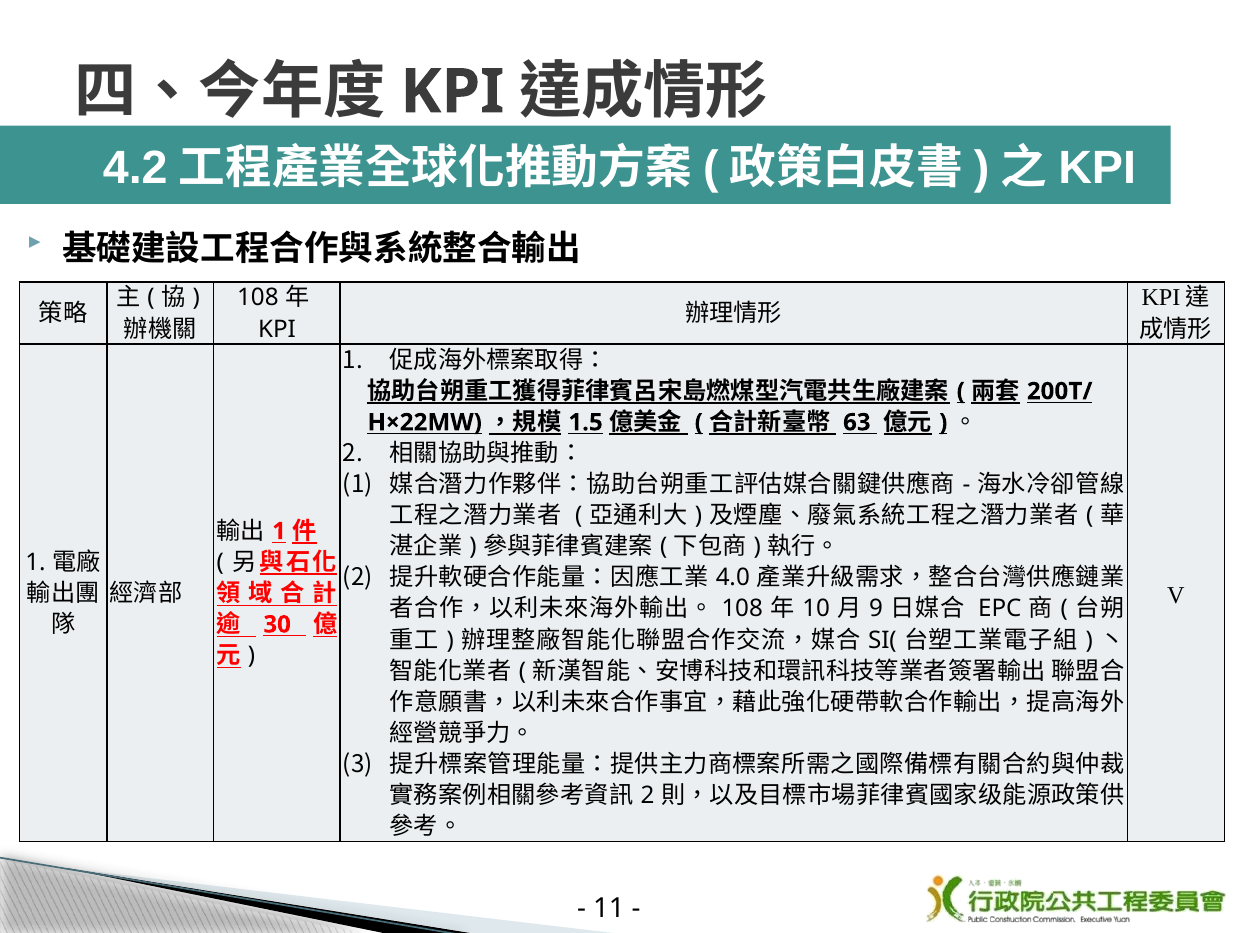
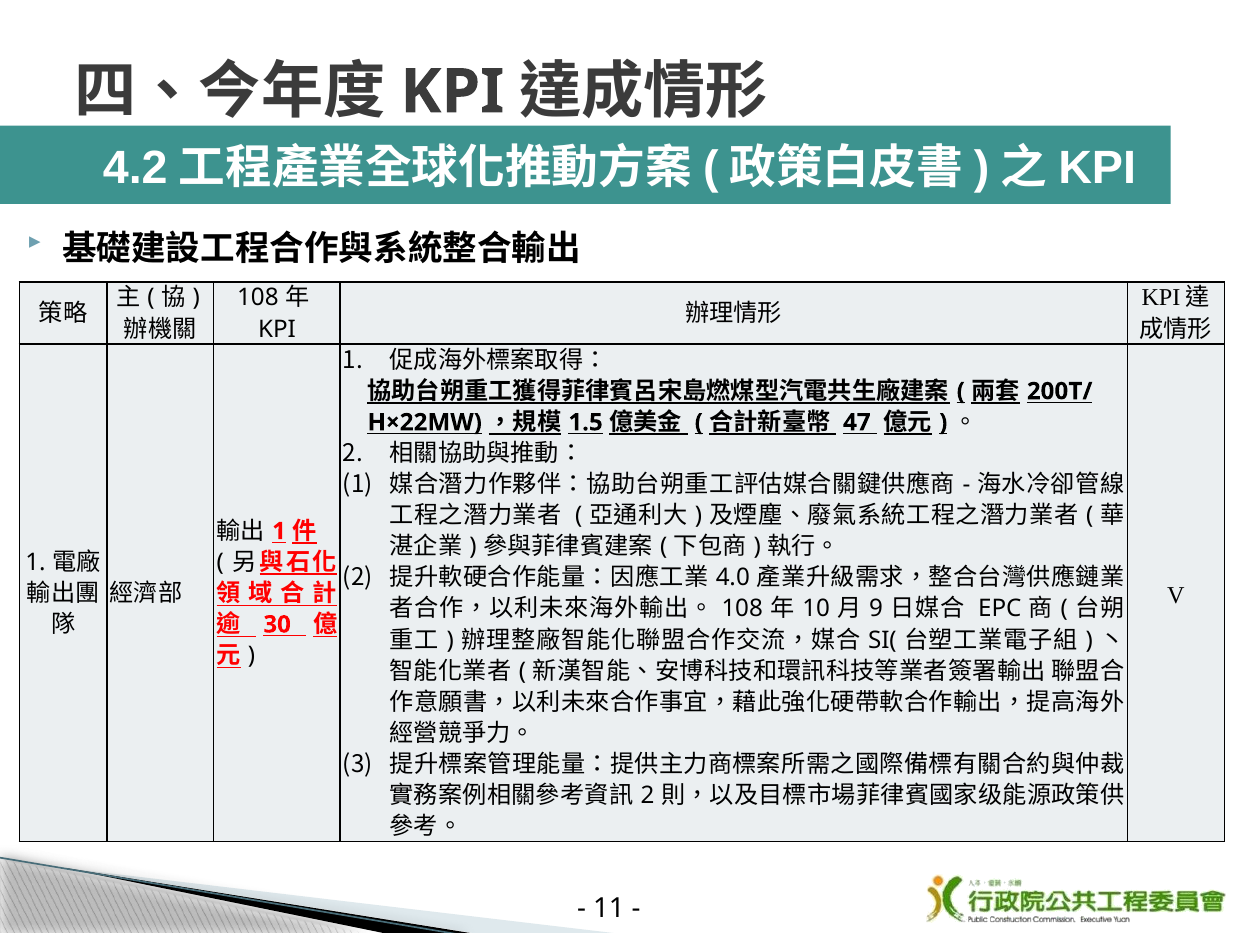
63: 63 -> 47
